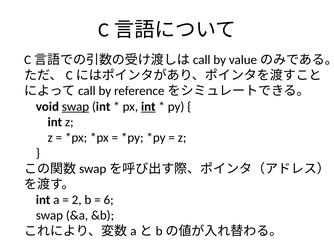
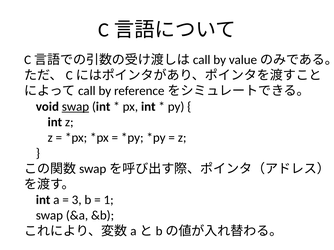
int at (148, 107) underline: present -> none
2: 2 -> 3
6: 6 -> 1
